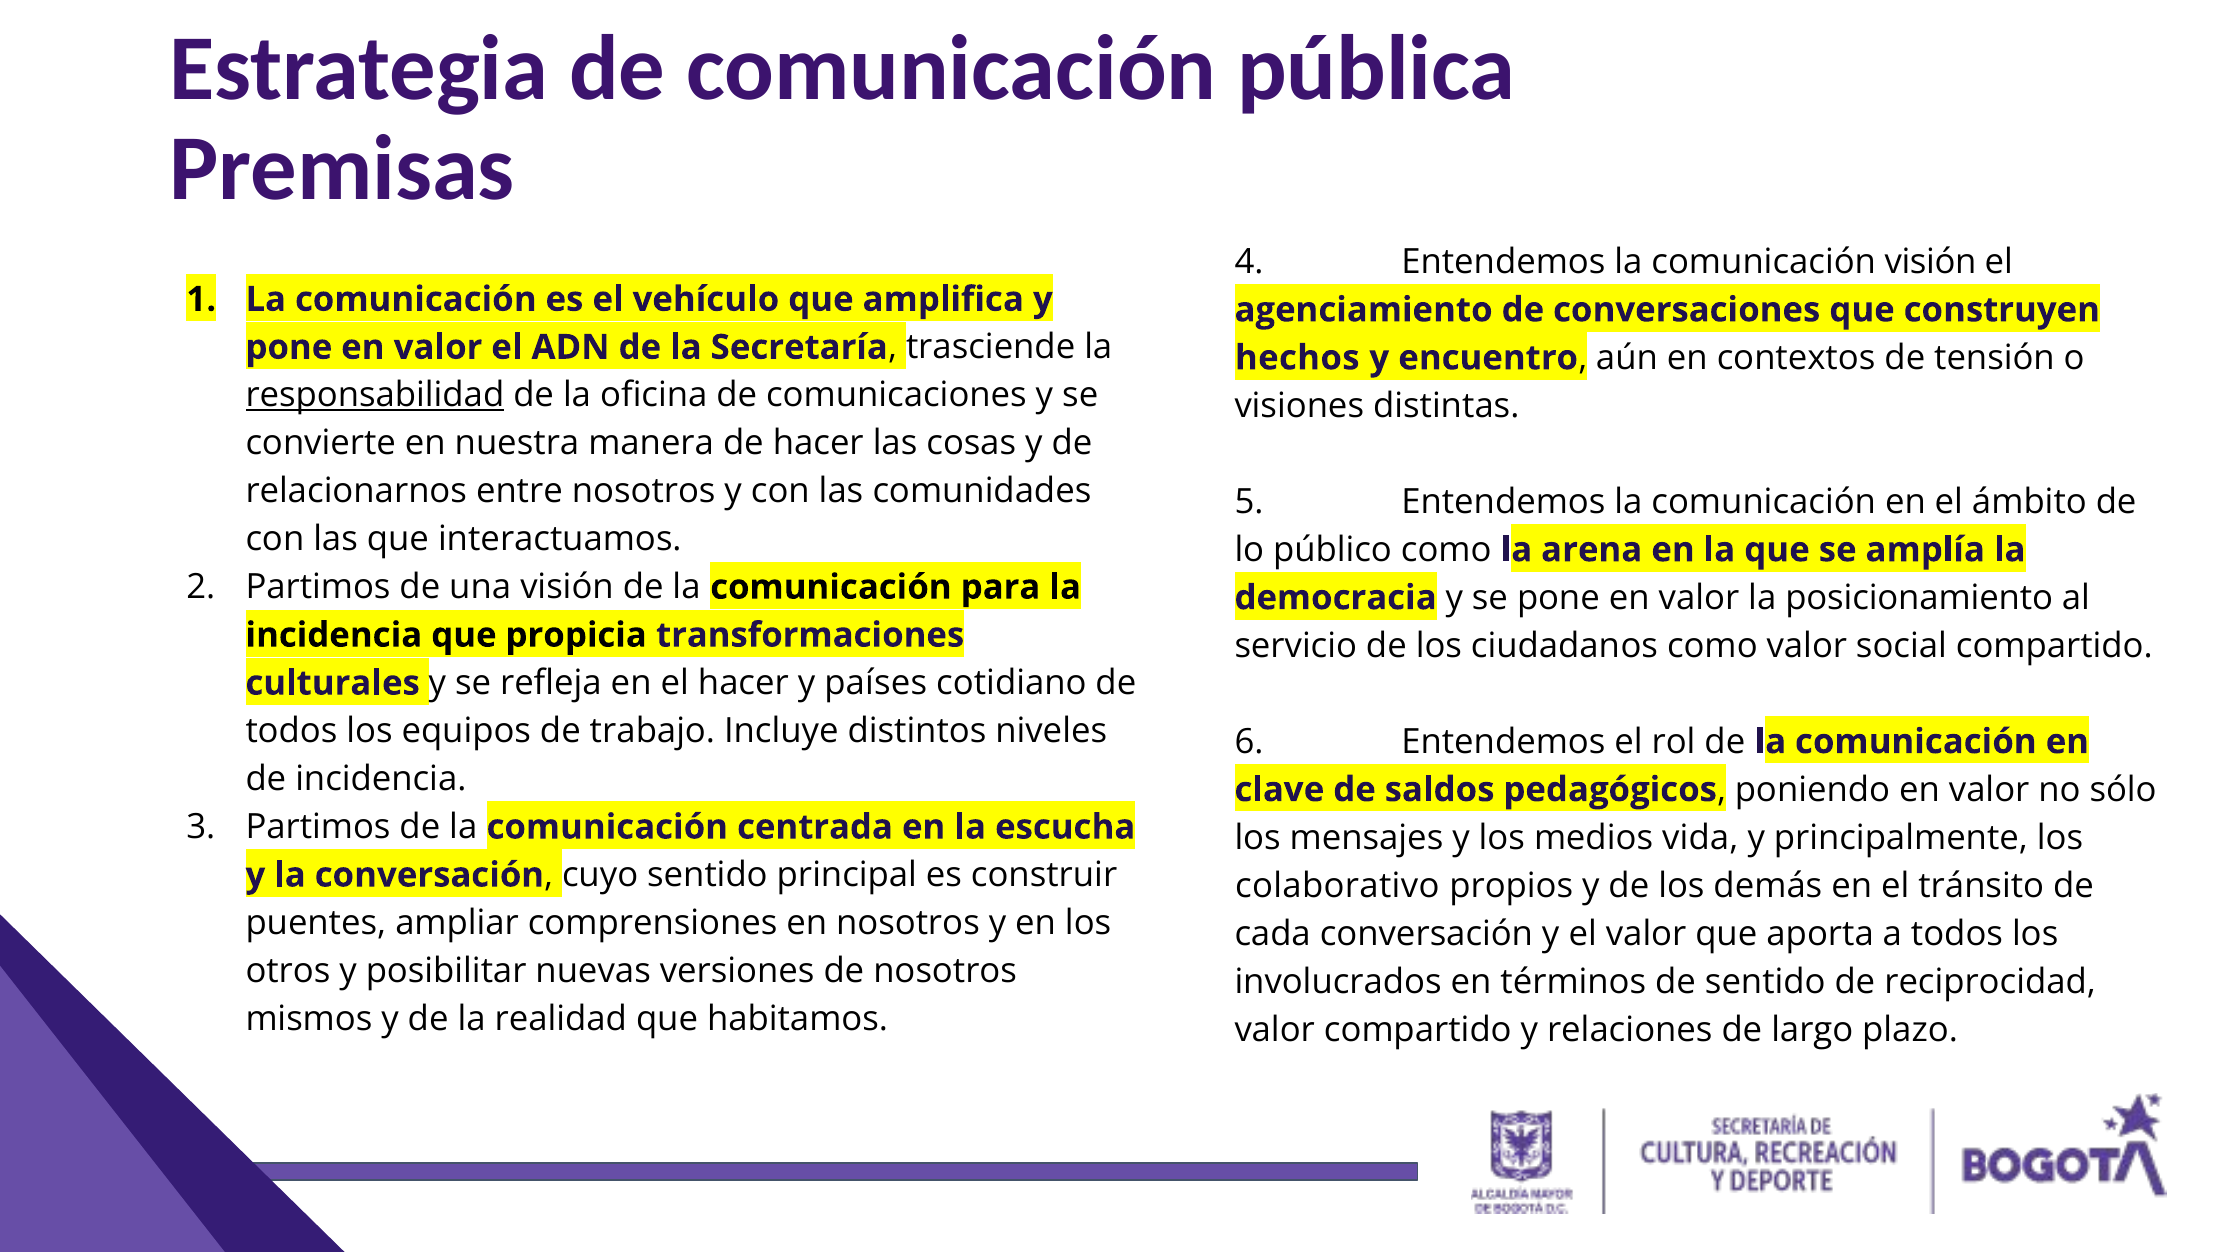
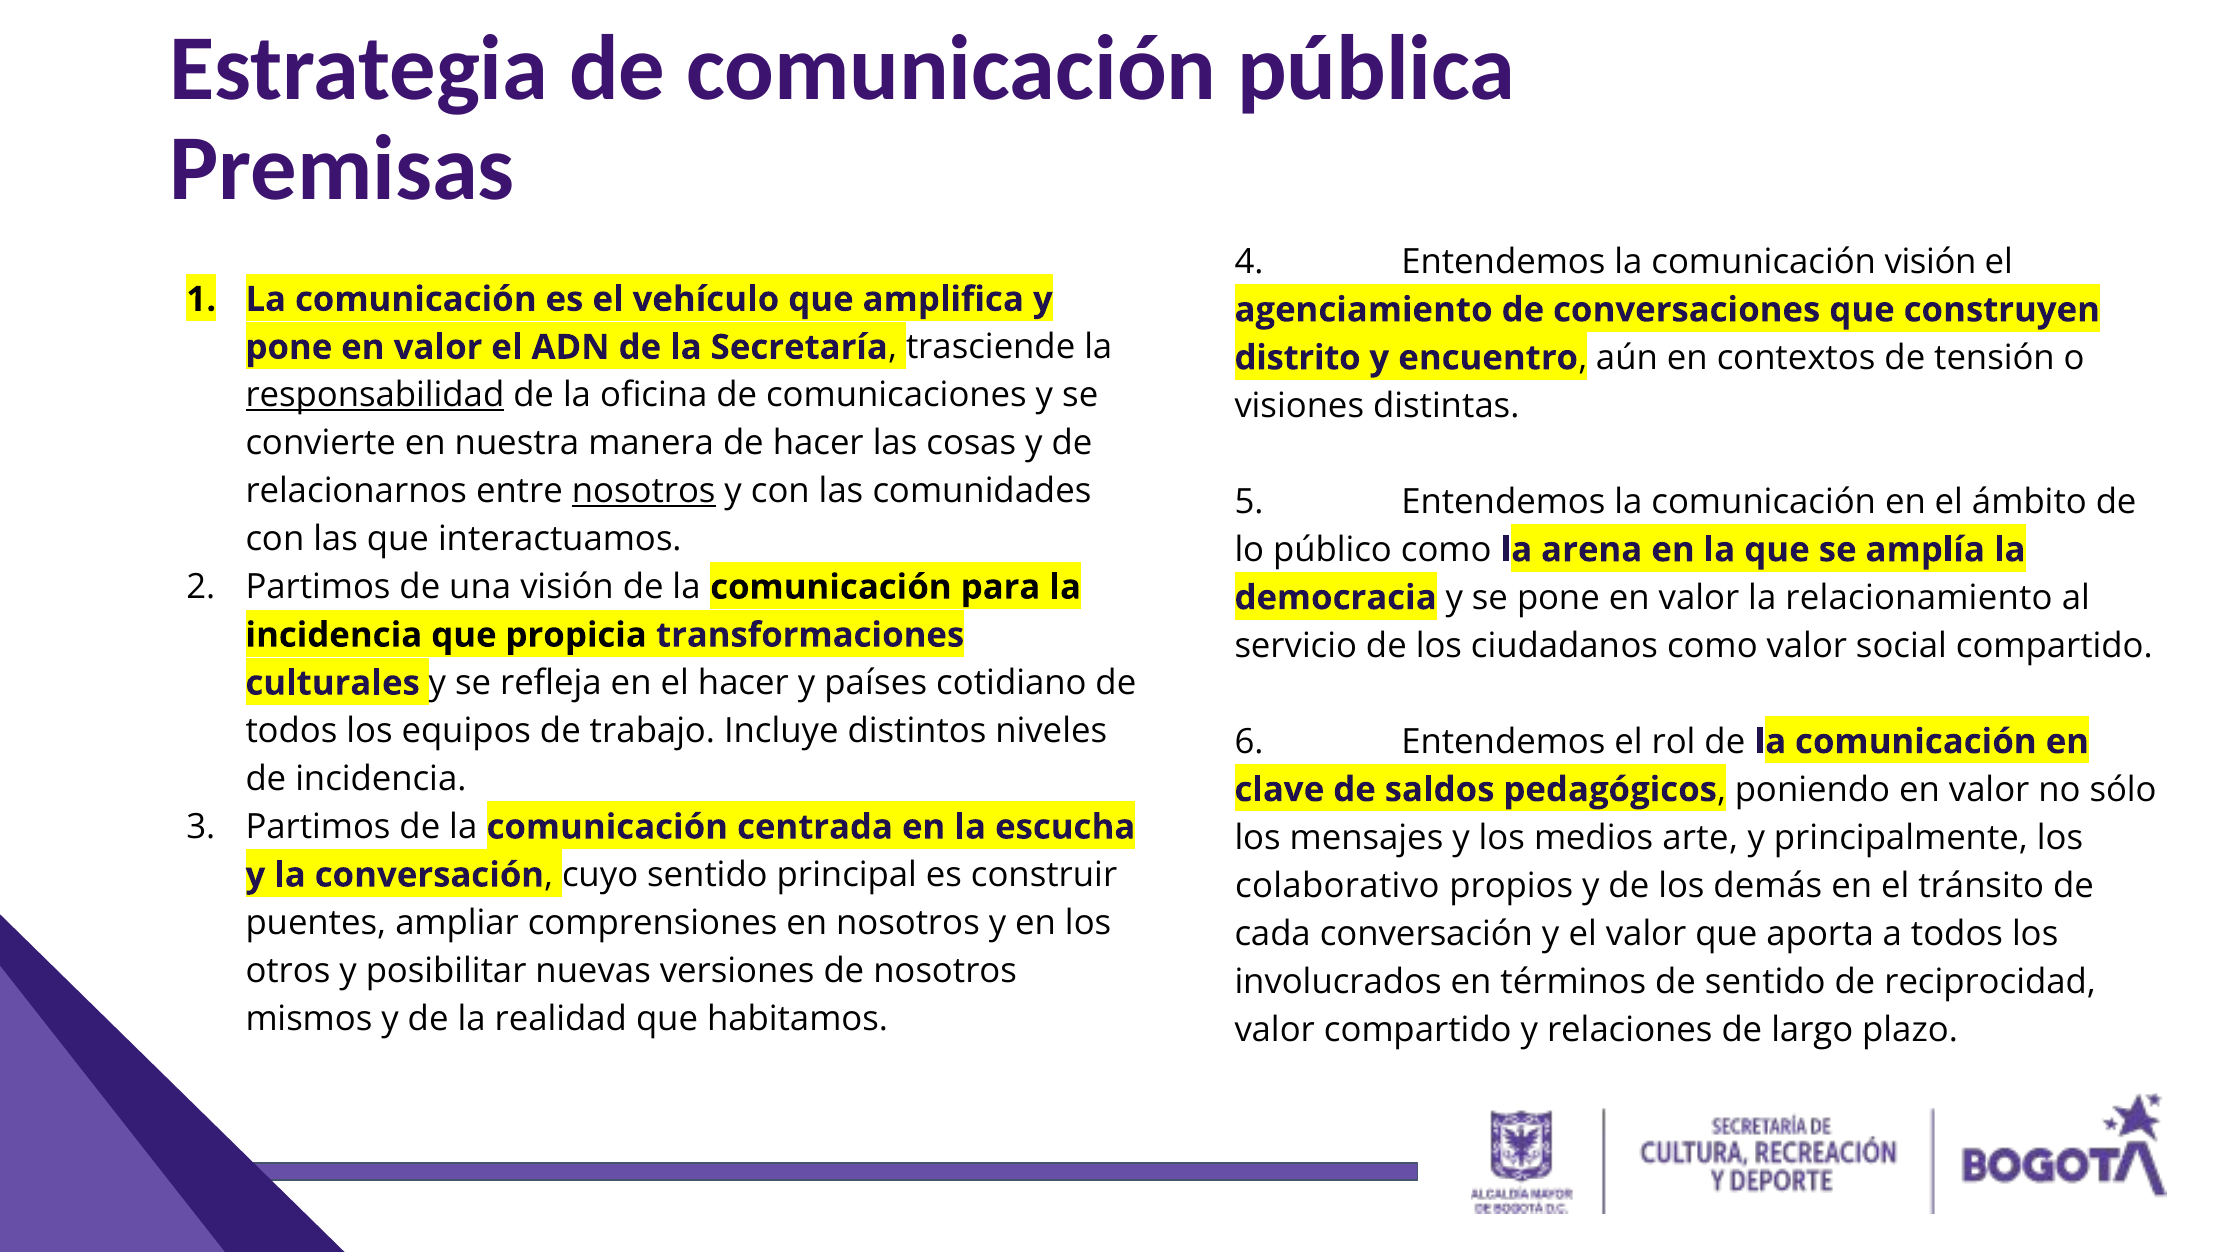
hechos: hechos -> distrito
nosotros at (644, 491) underline: none -> present
posicionamiento: posicionamiento -> relacionamiento
vida: vida -> arte
